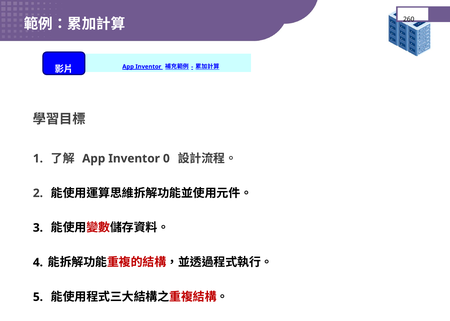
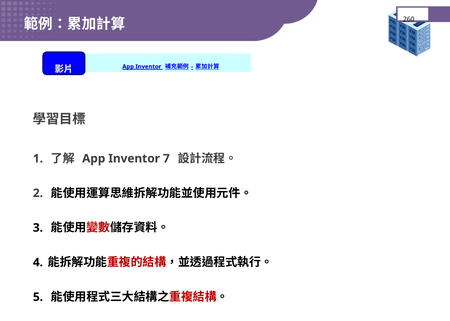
0: 0 -> 7
